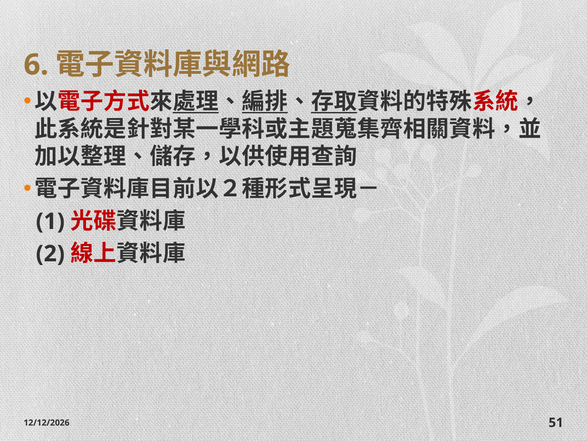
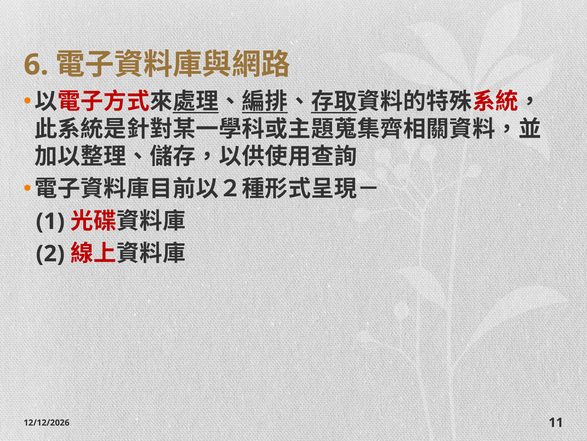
51: 51 -> 11
